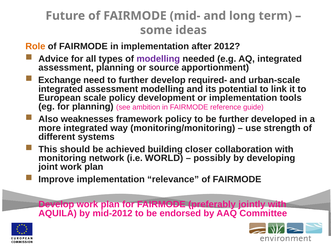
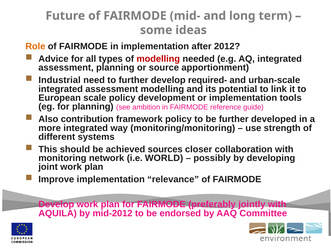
modelling at (158, 59) colour: purple -> red
Exchange: Exchange -> Industrial
weaknesses: weaknesses -> contribution
building: building -> sources
